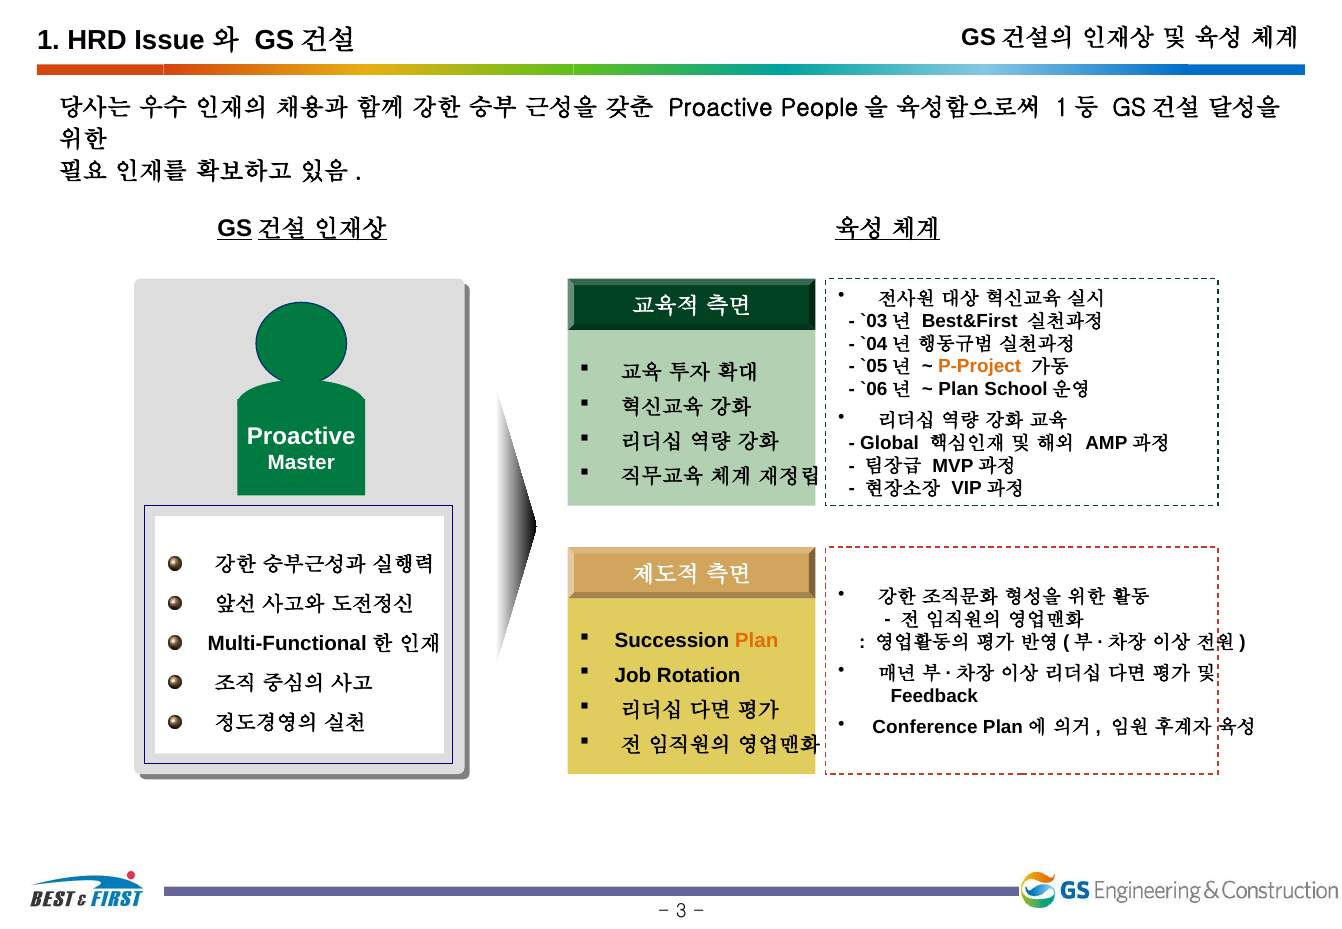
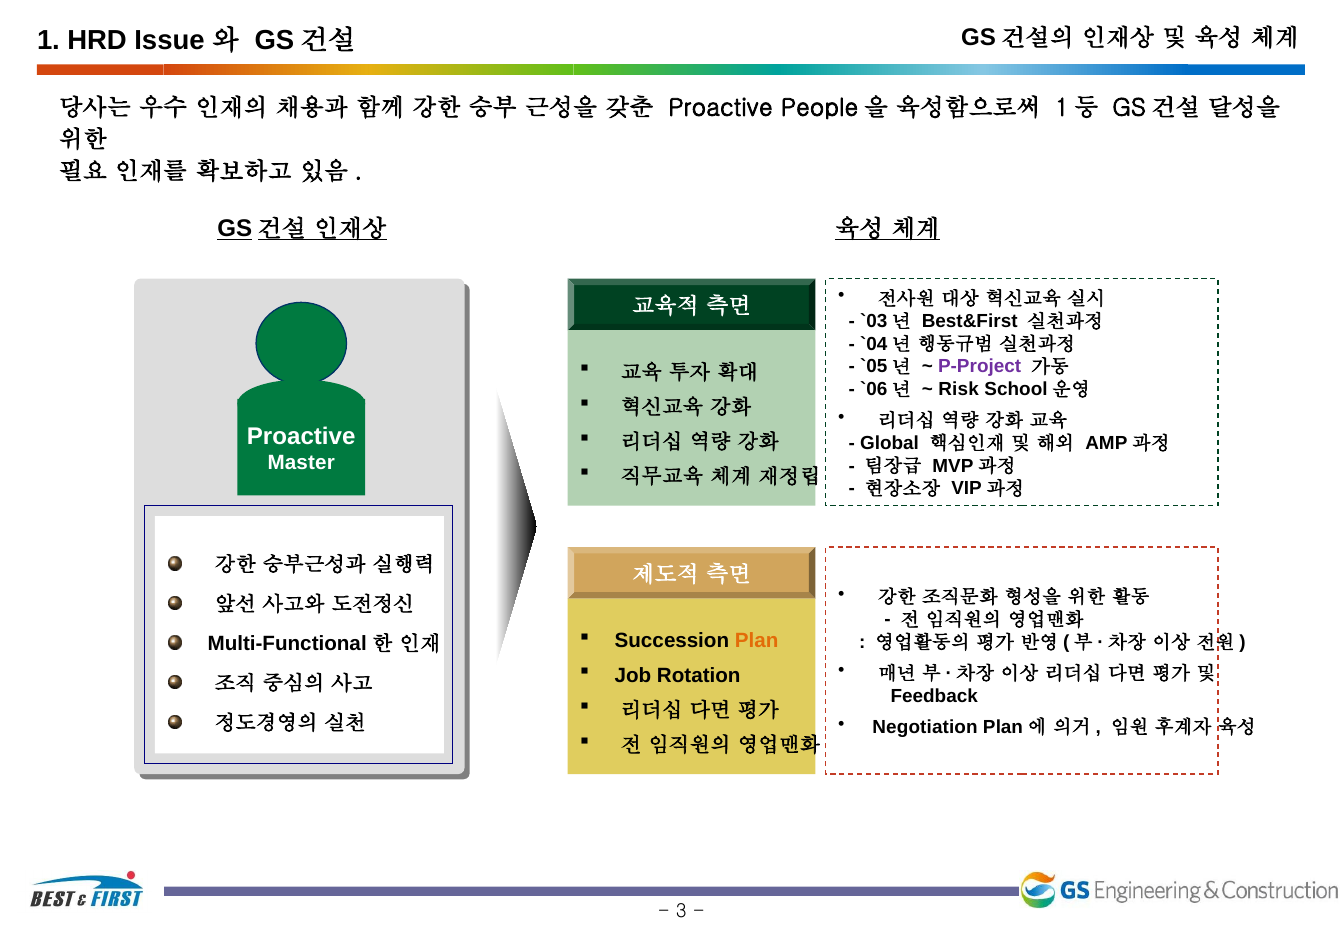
P-Project colour: orange -> purple
Plan at (959, 389): Plan -> Risk
Conference: Conference -> Negotiation
